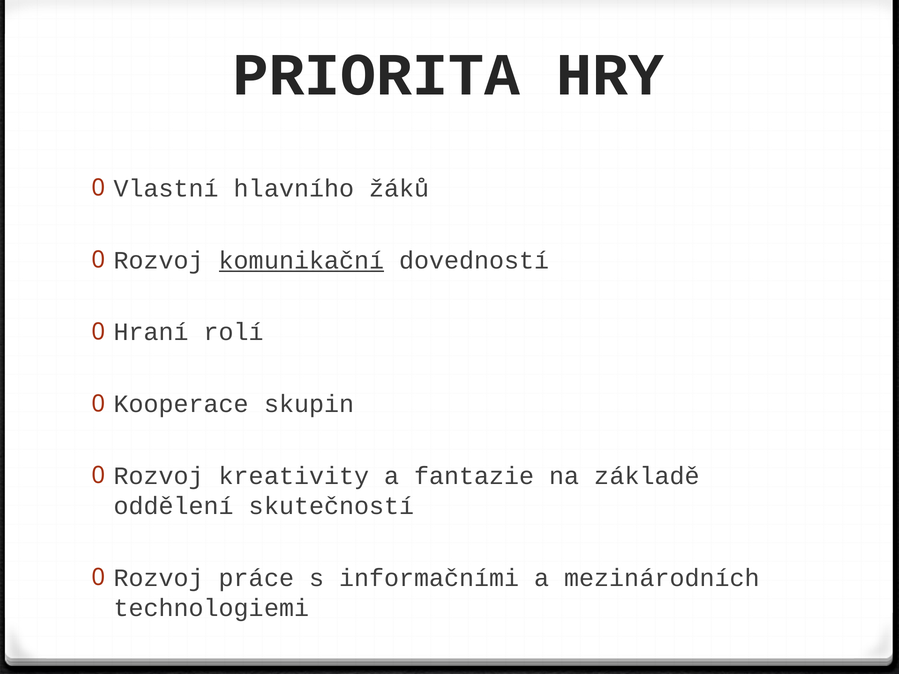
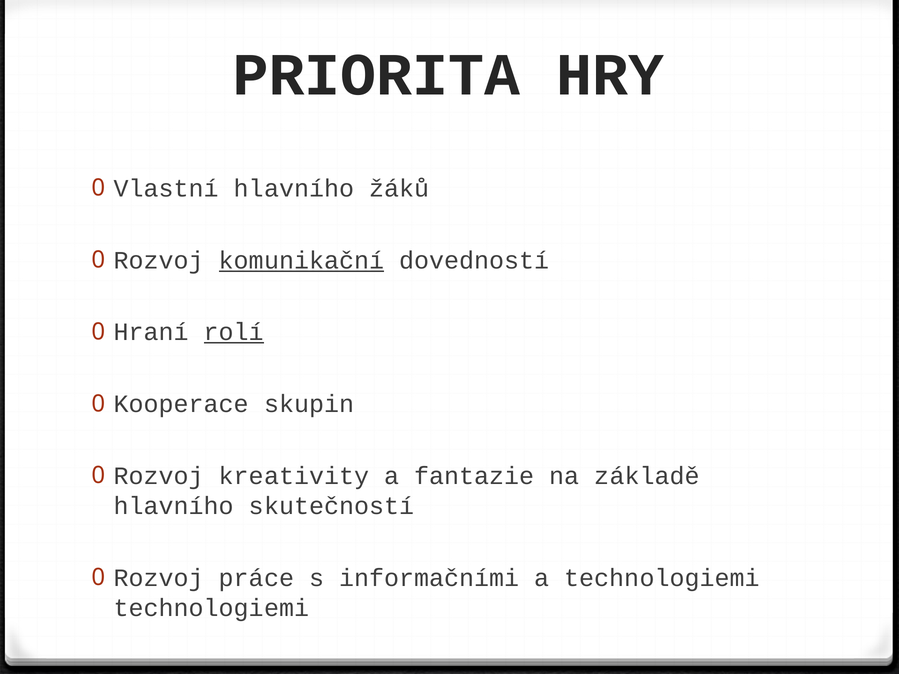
rolí underline: none -> present
oddělení at (174, 506): oddělení -> hlavního
a mezinárodních: mezinárodních -> technologiemi
